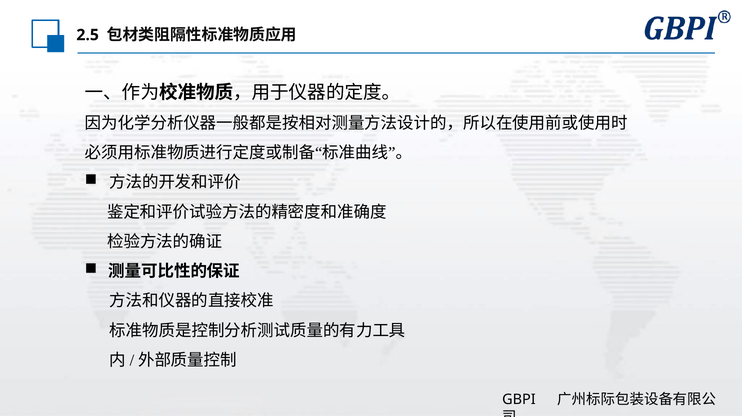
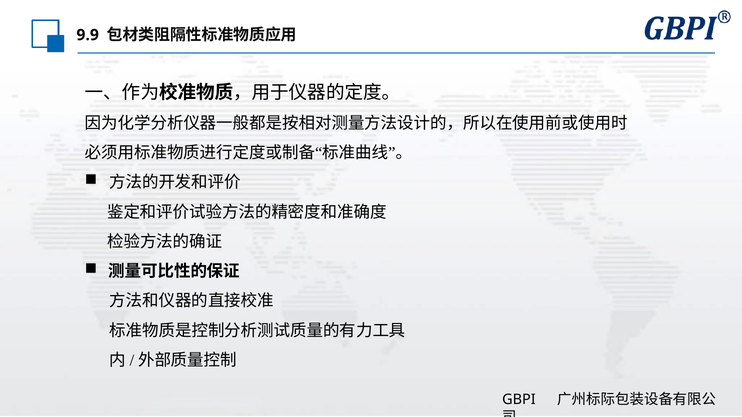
2.5: 2.5 -> 9.9
